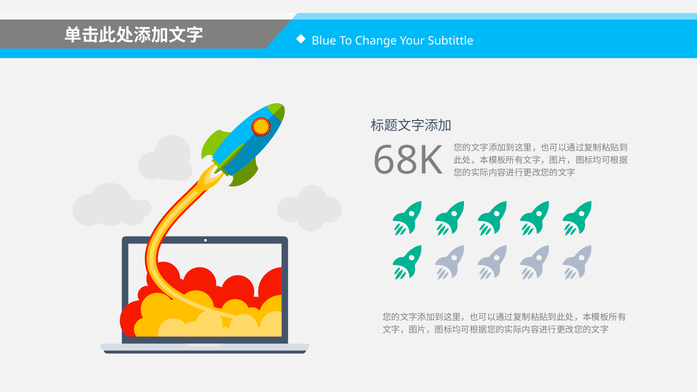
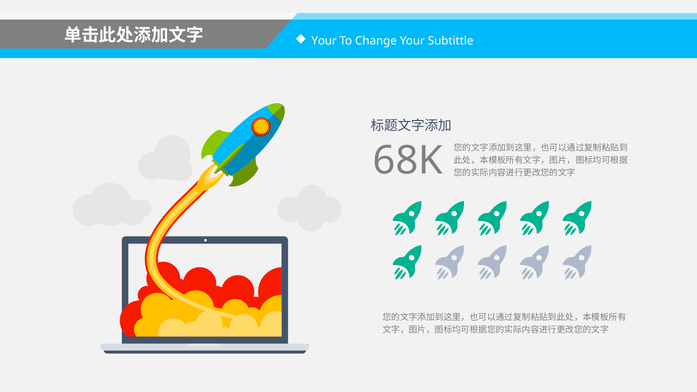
Blue at (324, 41): Blue -> Your
